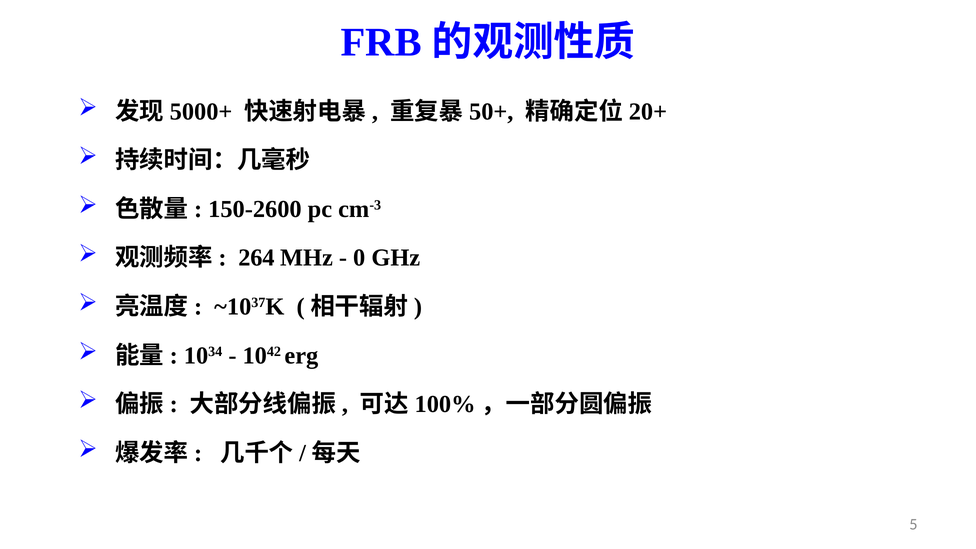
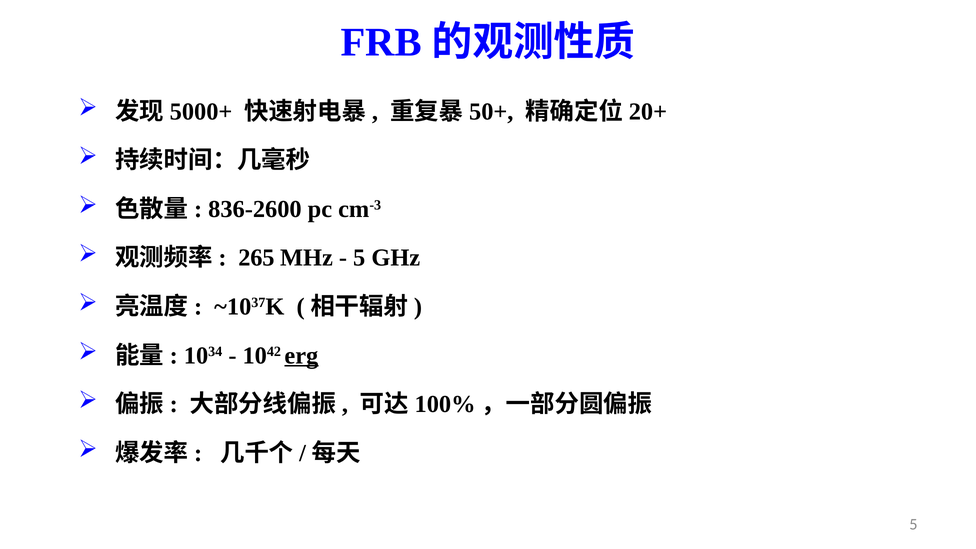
150-2600: 150-2600 -> 836-2600
264: 264 -> 265
0 at (359, 258): 0 -> 5
erg underline: none -> present
